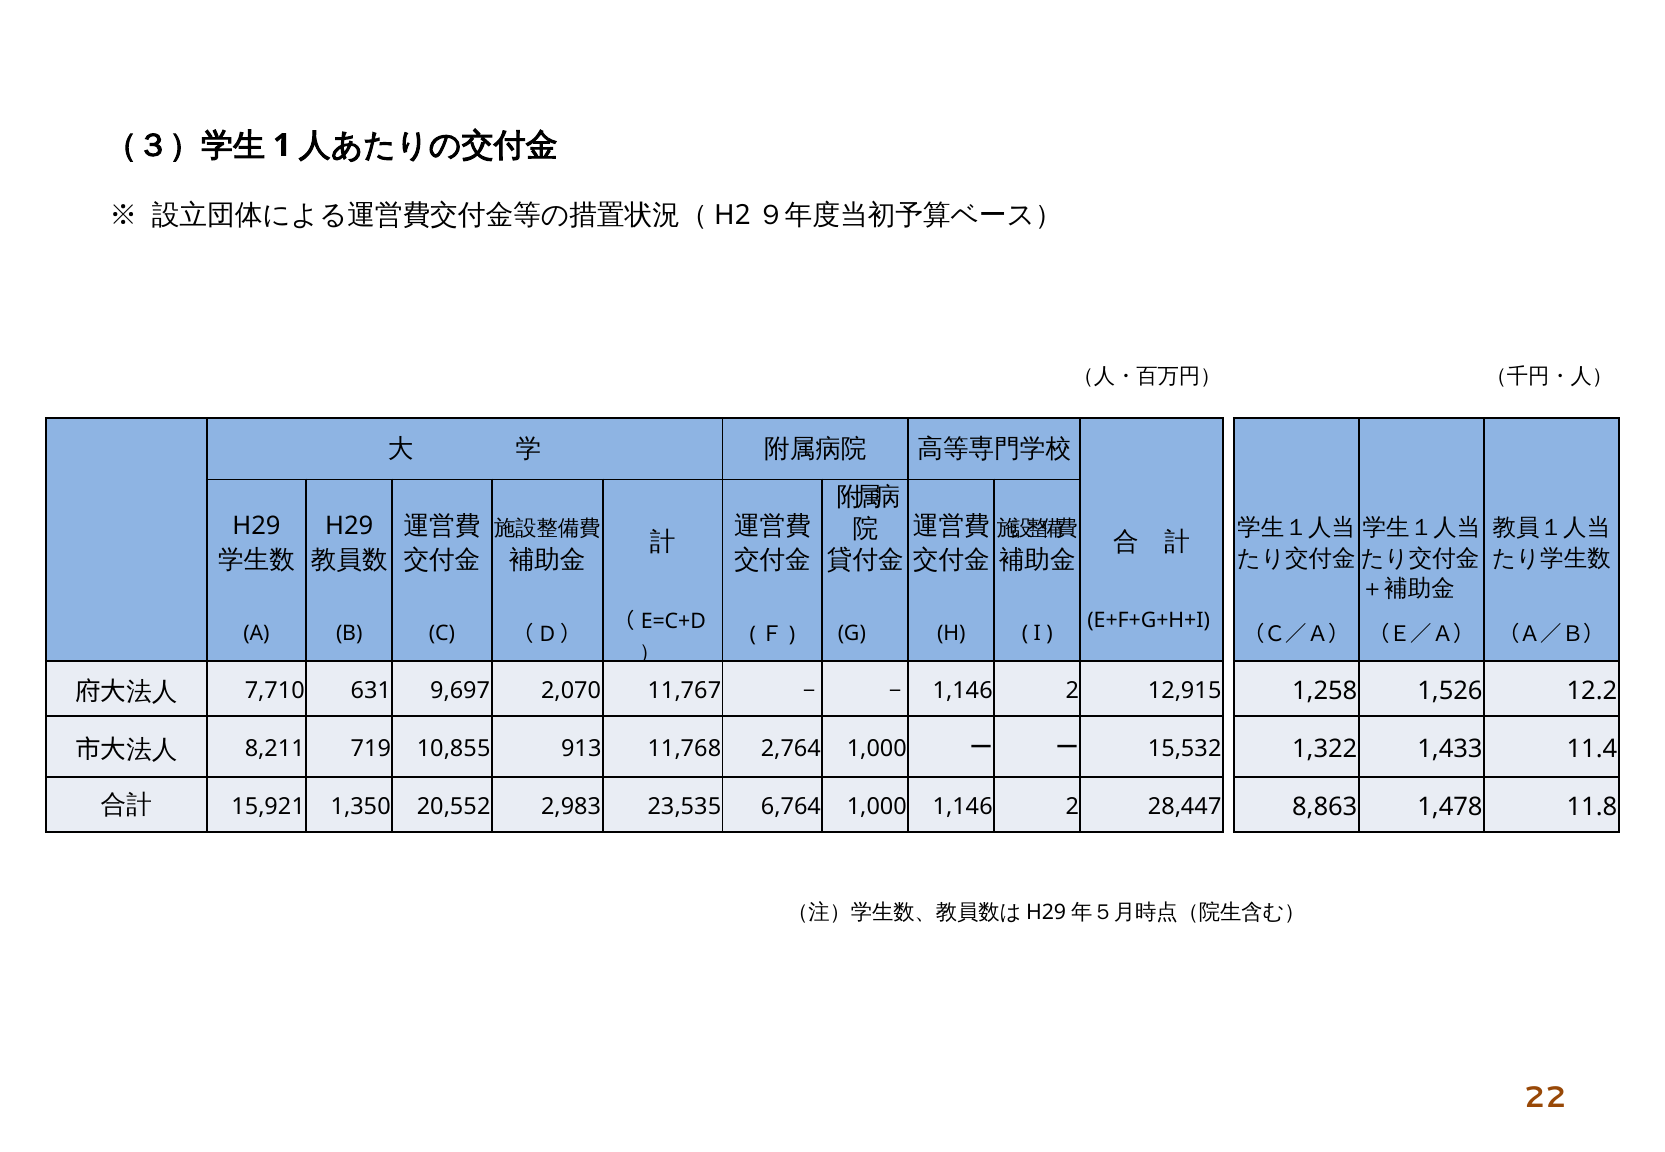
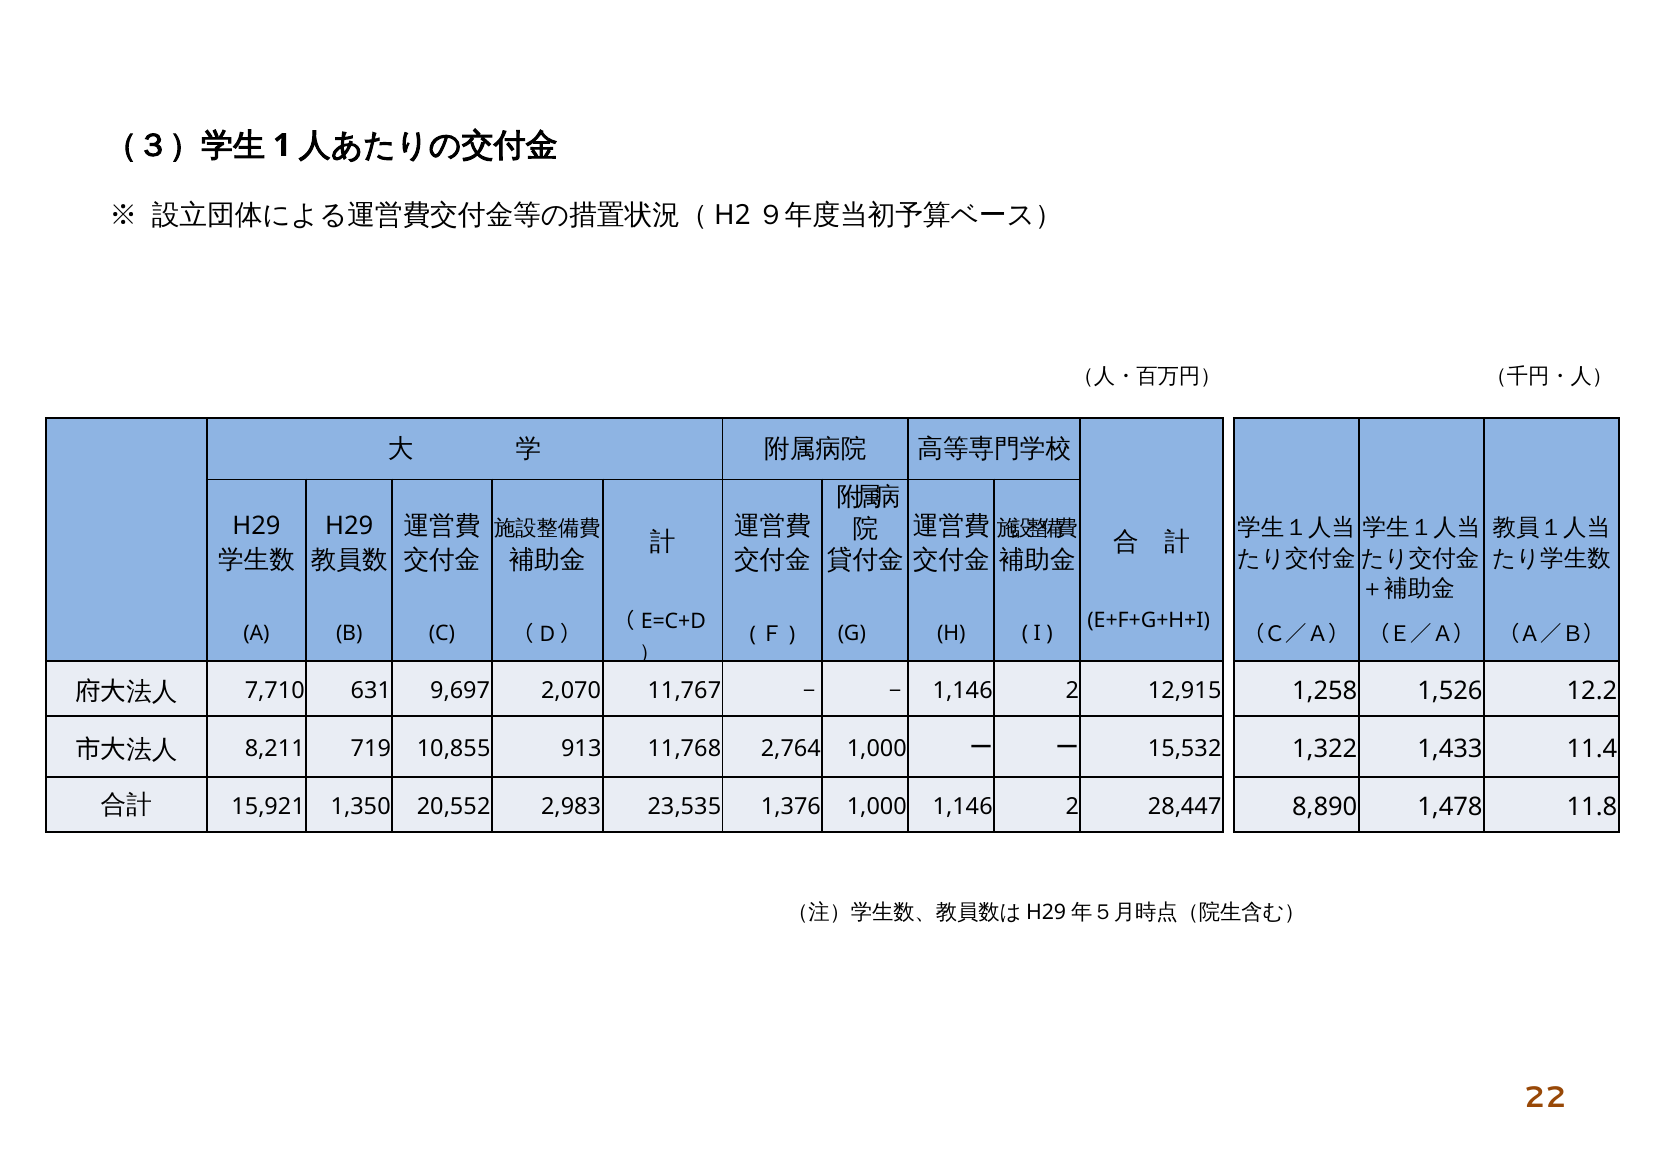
6,764: 6,764 -> 1,376
8,863: 8,863 -> 8,890
